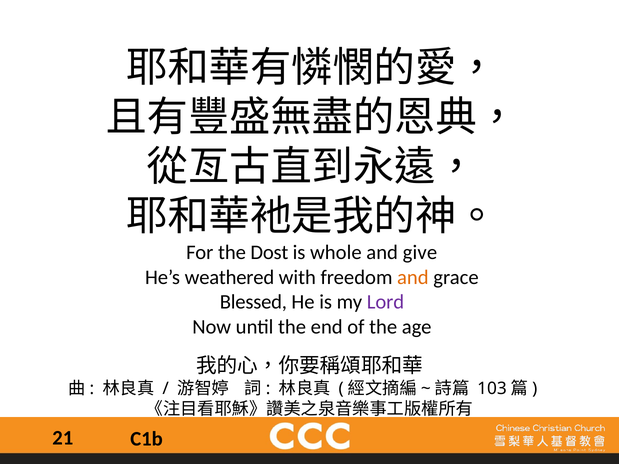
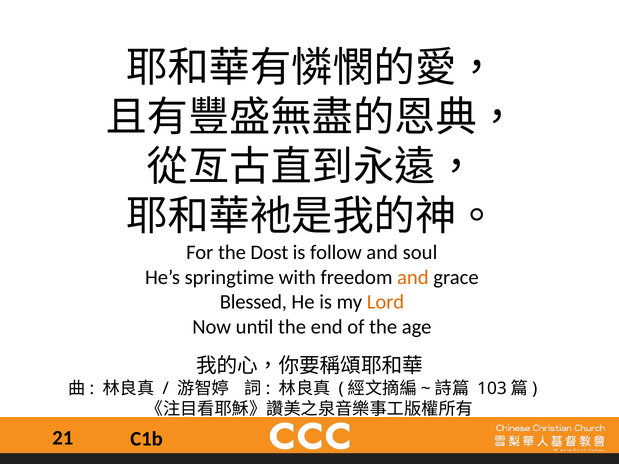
whole: whole -> follow
give: give -> soul
weathered: weathered -> springtime
Lord colour: purple -> orange
